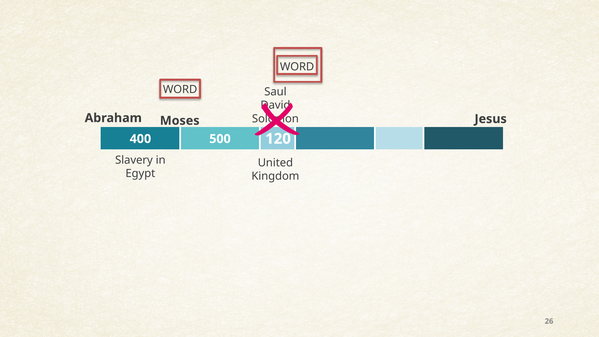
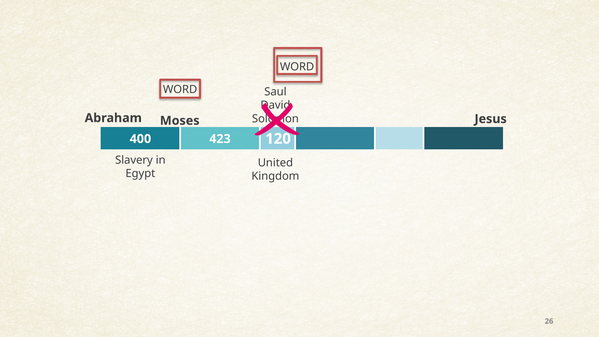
500: 500 -> 423
